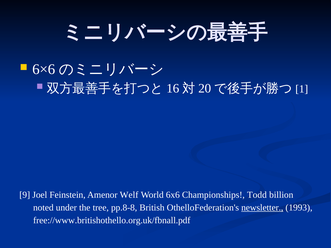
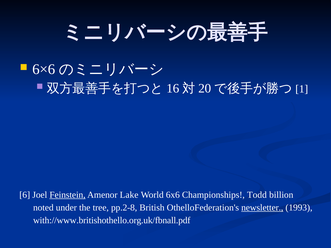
9: 9 -> 6
Feinstein underline: none -> present
Welf: Welf -> Lake
pp.8-8: pp.8-8 -> pp.2-8
free://www.britishothello.org.uk/fbnall.pdf: free://www.britishothello.org.uk/fbnall.pdf -> with://www.britishothello.org.uk/fbnall.pdf
